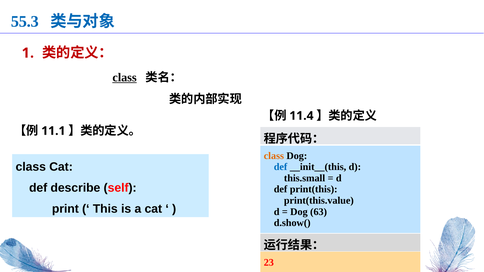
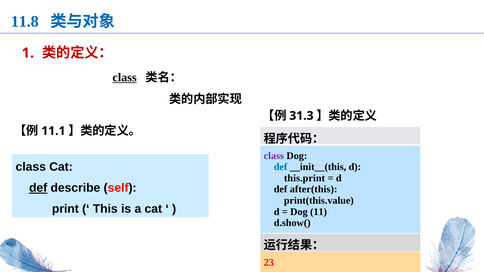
55.3: 55.3 -> 11.8
11.4: 11.4 -> 31.3
class at (274, 156) colour: orange -> purple
this.small: this.small -> this.print
def at (38, 188) underline: none -> present
print(this: print(this -> after(this
63: 63 -> 11
